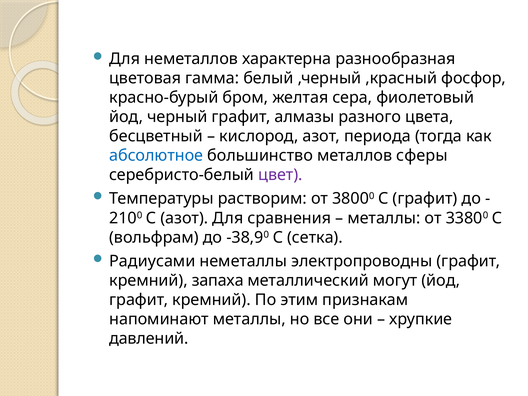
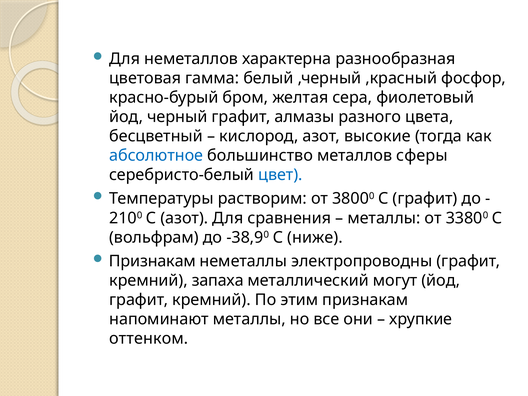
периода: периода -> высокие
цвет colour: purple -> blue
сетка: сетка -> ниже
Радиусами at (152, 261): Радиусами -> Признакам
давлений: давлений -> оттенком
